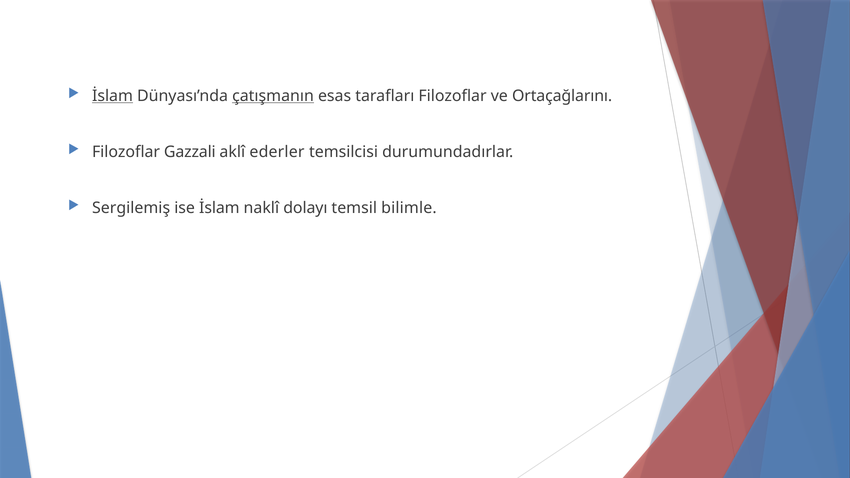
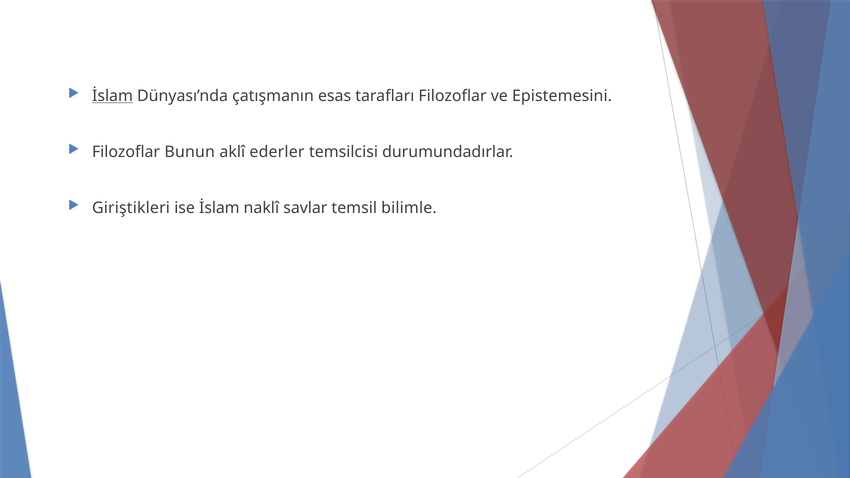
çatışmanın underline: present -> none
Ortaçağlarını: Ortaçağlarını -> Epistemesini
Gazzali: Gazzali -> Bunun
Sergilemiş: Sergilemiş -> Giriştikleri
dolayı: dolayı -> savlar
